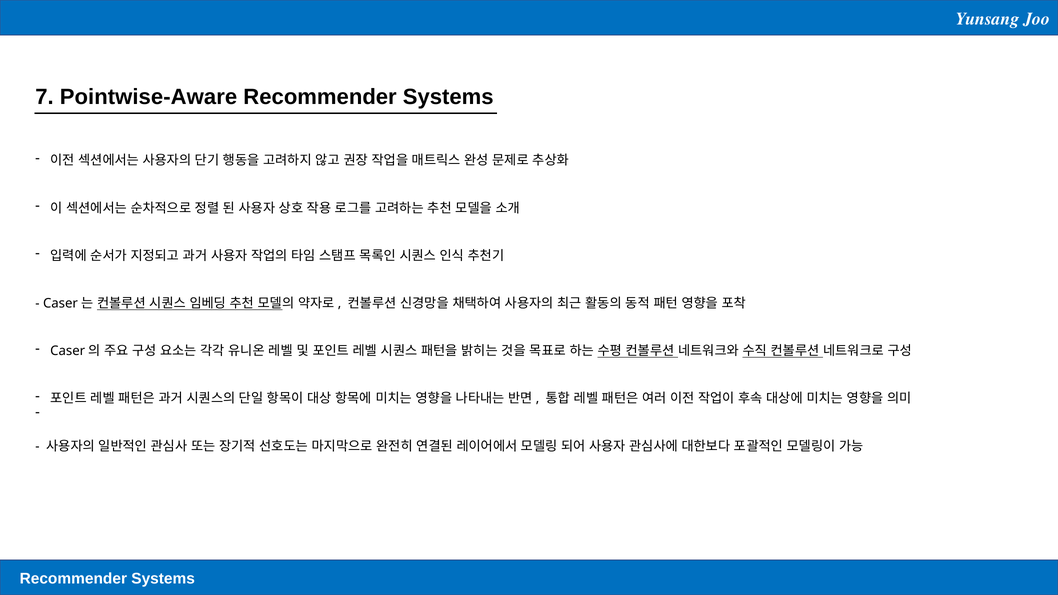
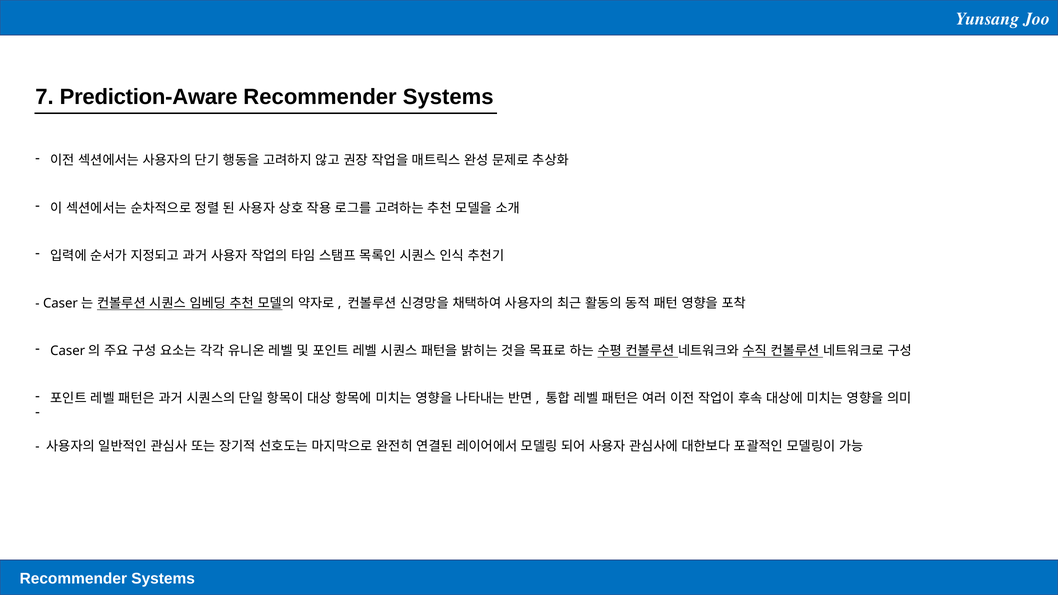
Pointwise-Aware: Pointwise-Aware -> Prediction-Aware
